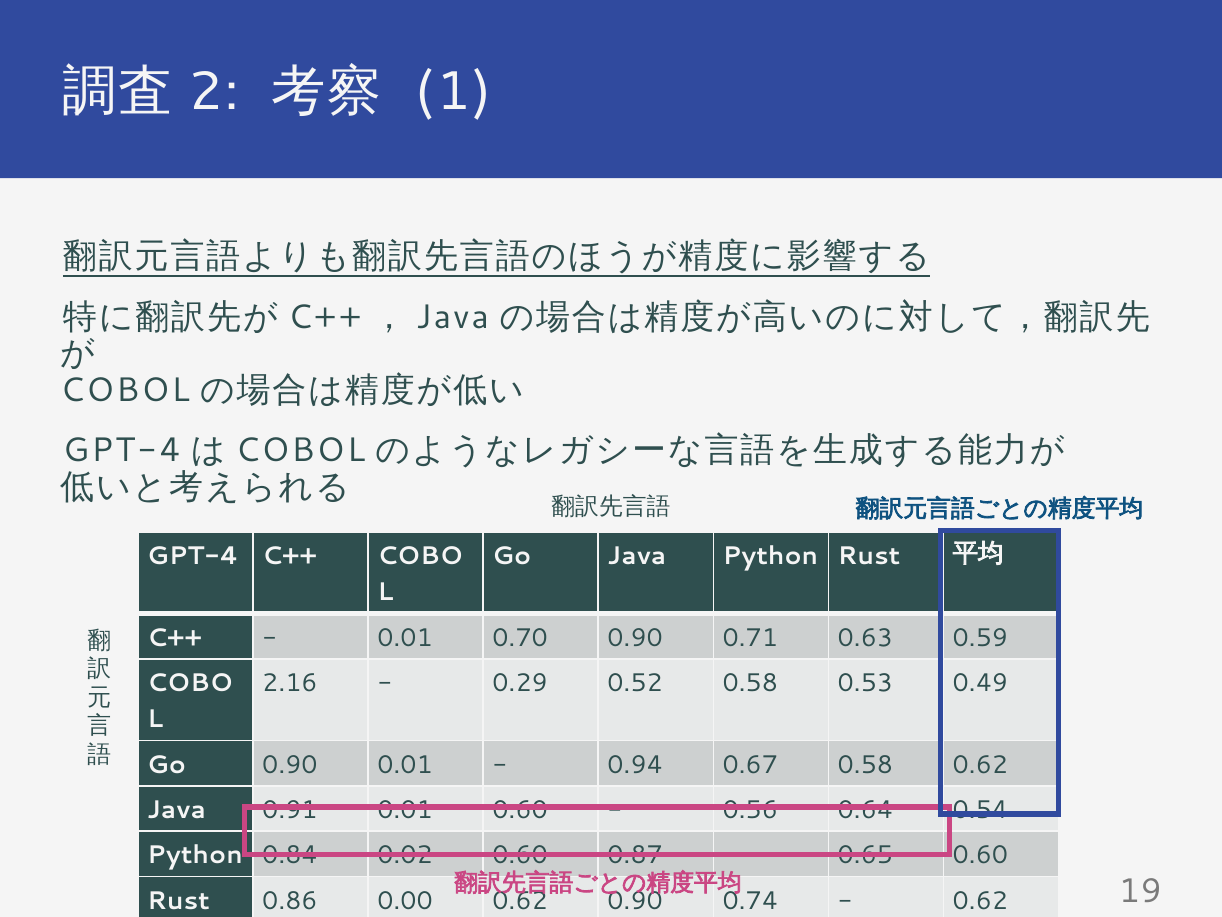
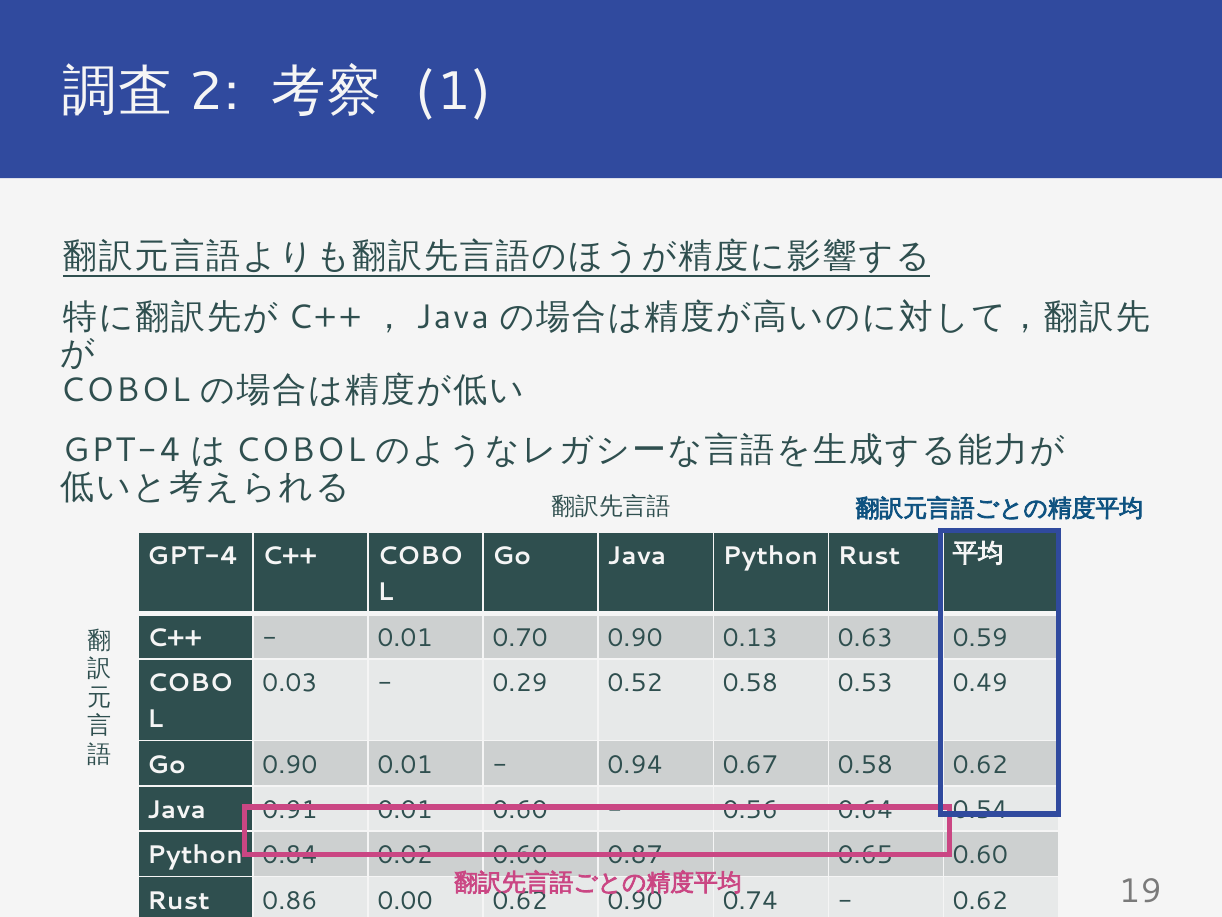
0.71: 0.71 -> 0.13
2.16: 2.16 -> 0.03
